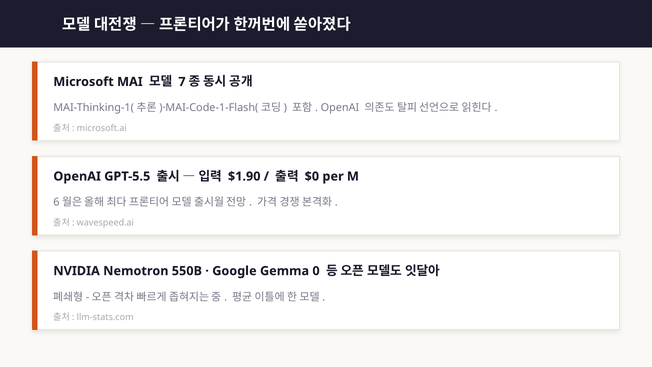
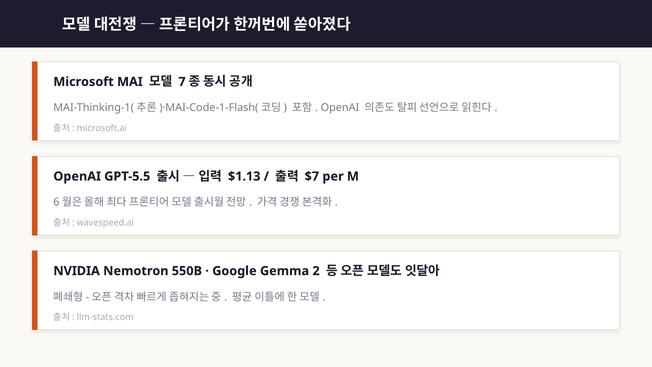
$1.90: $1.90 -> $1.13
$0: $0 -> $7
0: 0 -> 2
